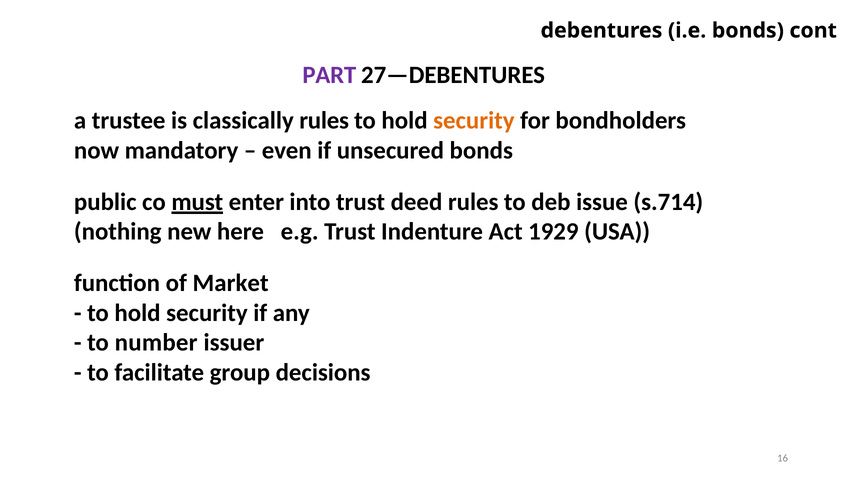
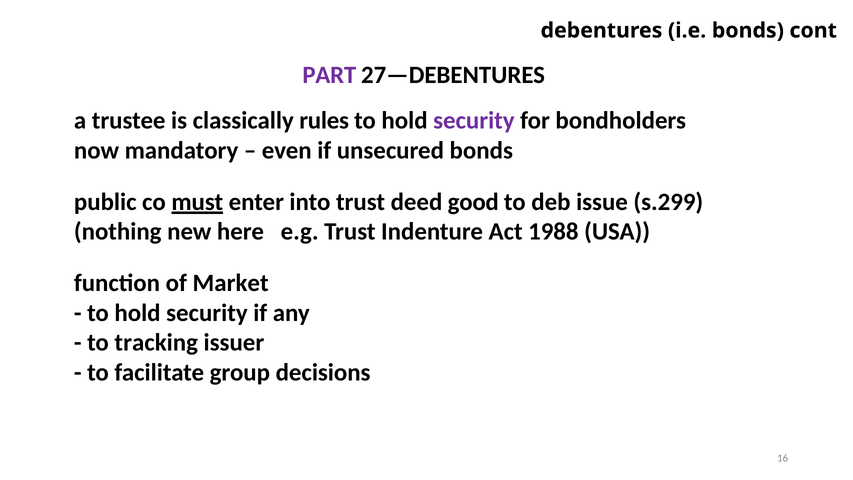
security at (474, 121) colour: orange -> purple
deed rules: rules -> good
s.714: s.714 -> s.299
1929: 1929 -> 1988
number: number -> tracking
